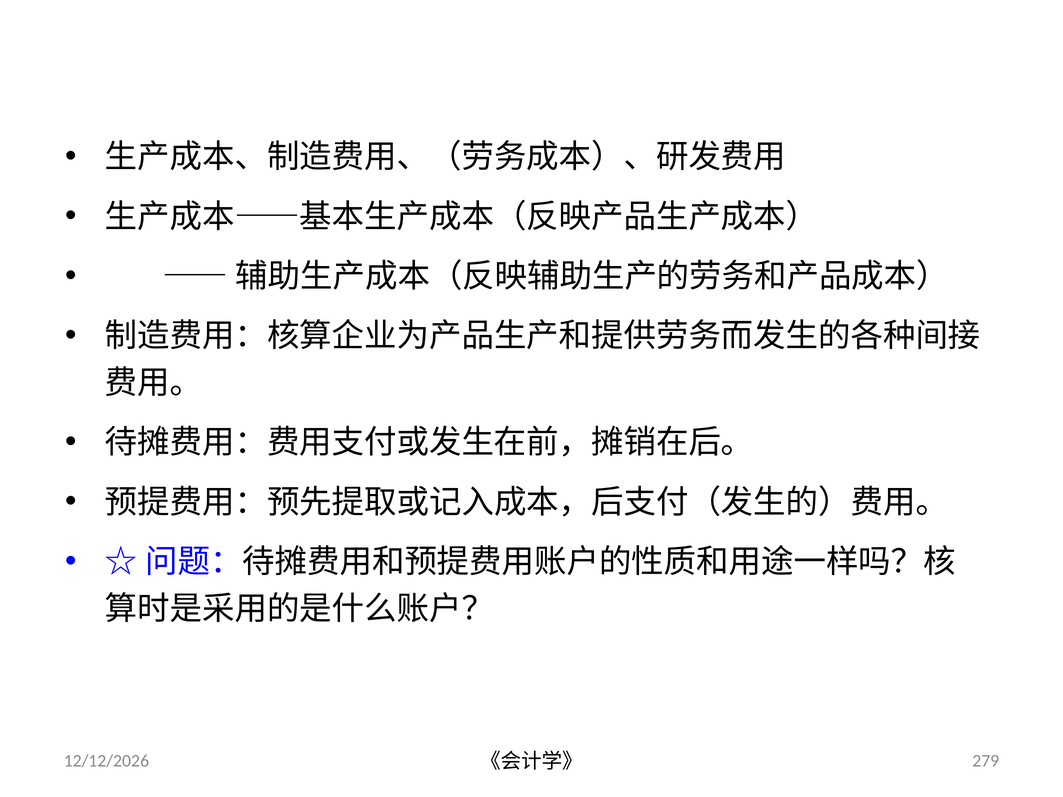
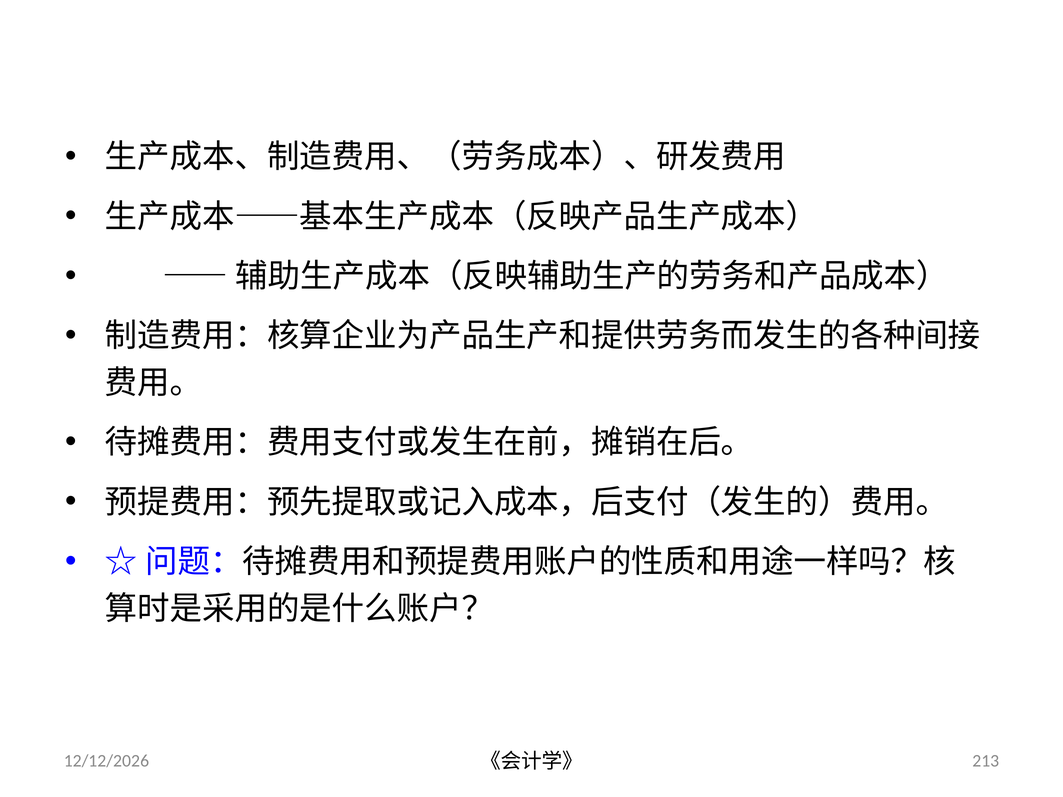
279: 279 -> 213
